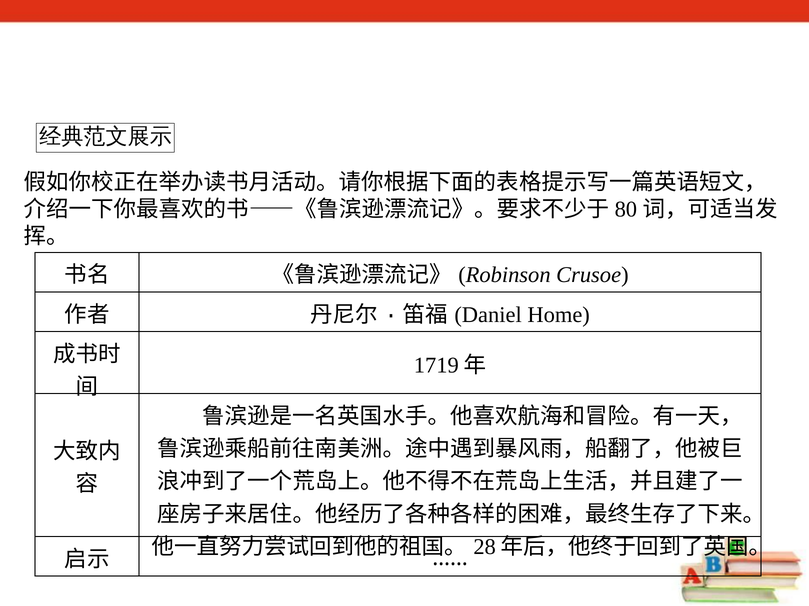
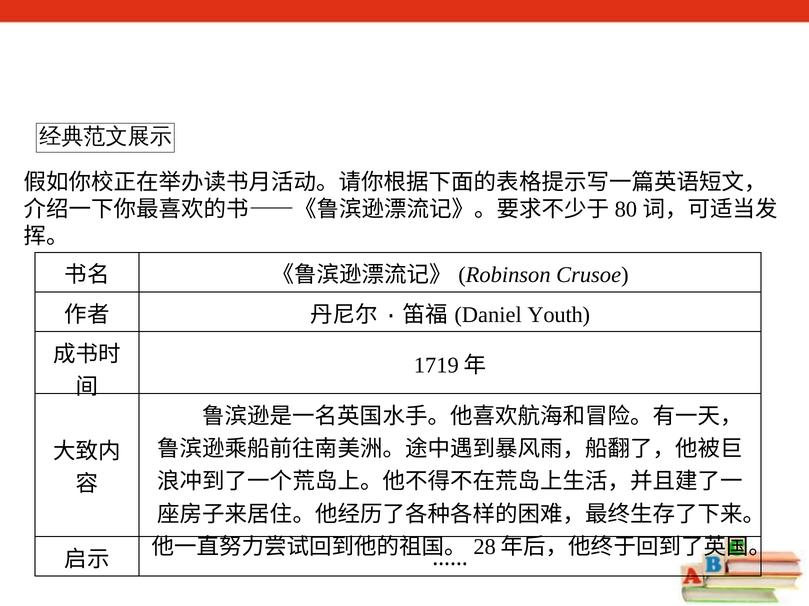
Home: Home -> Youth
